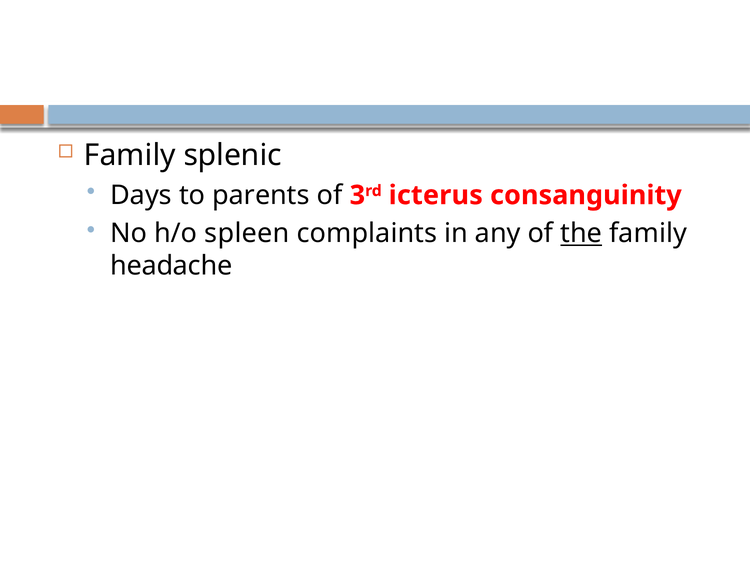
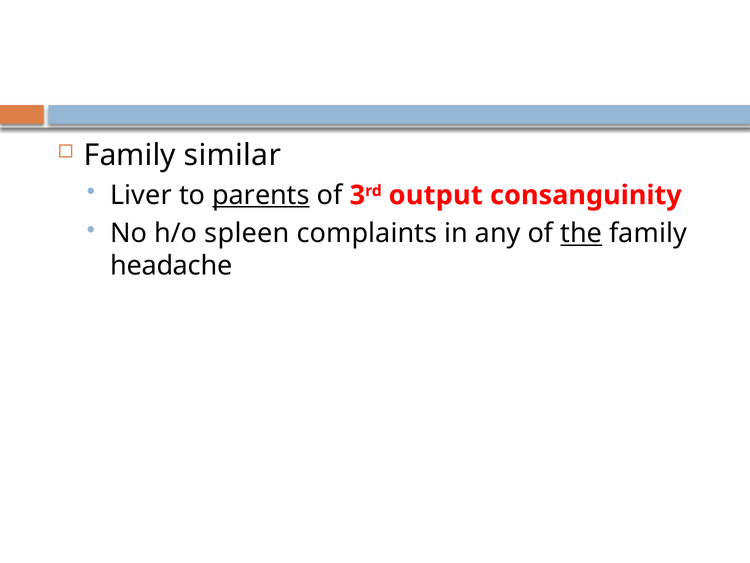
splenic: splenic -> similar
Days: Days -> Liver
parents underline: none -> present
icterus: icterus -> output
